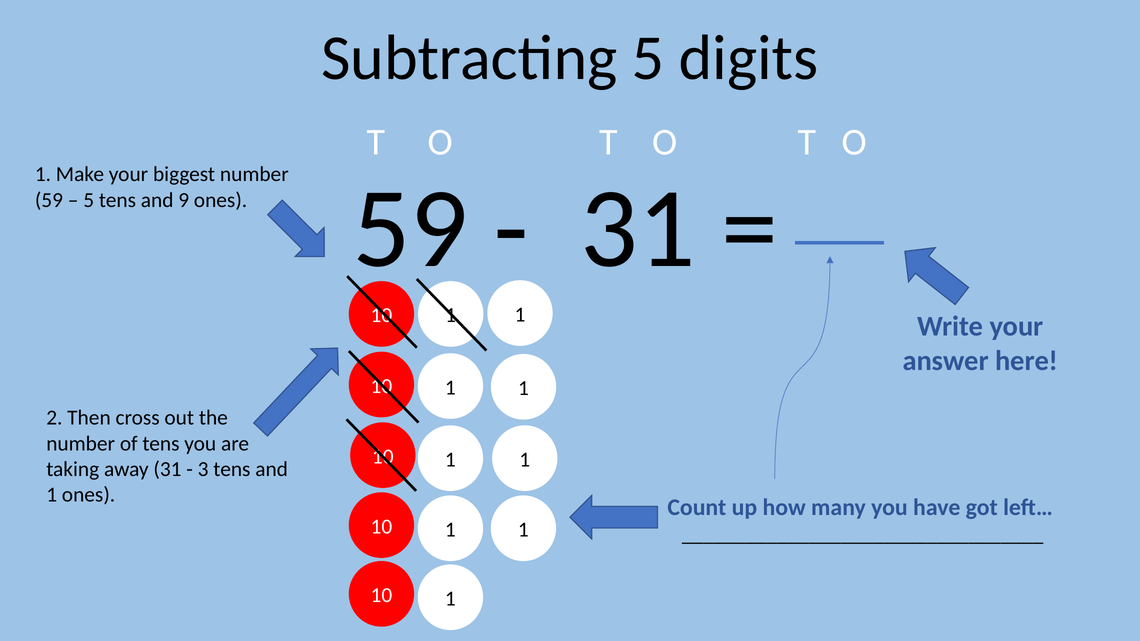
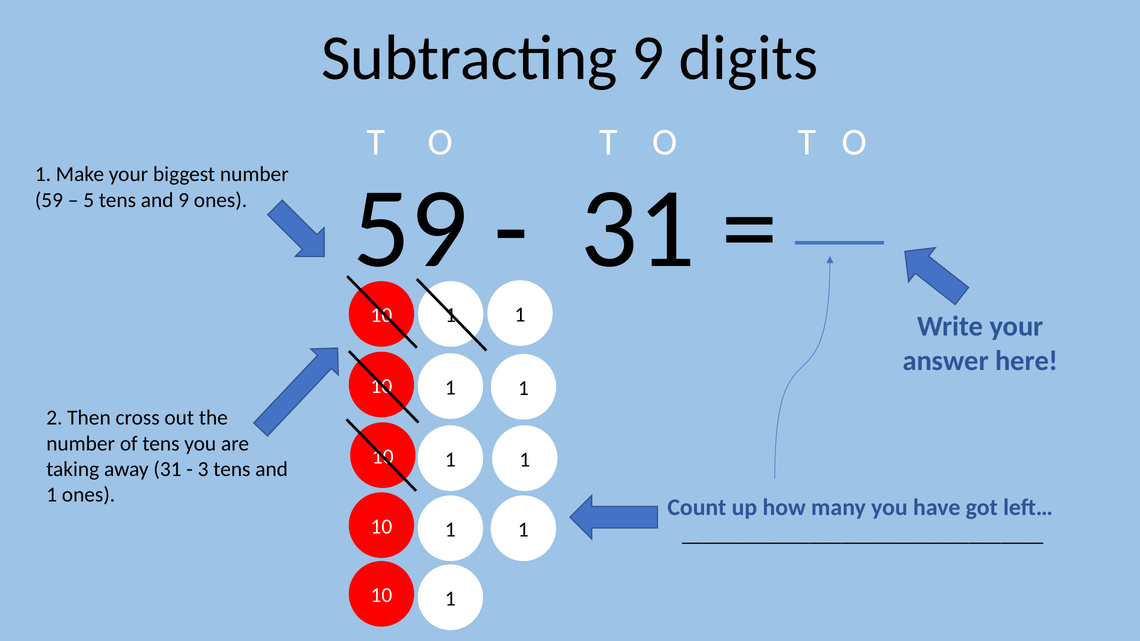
Subtracting 5: 5 -> 9
